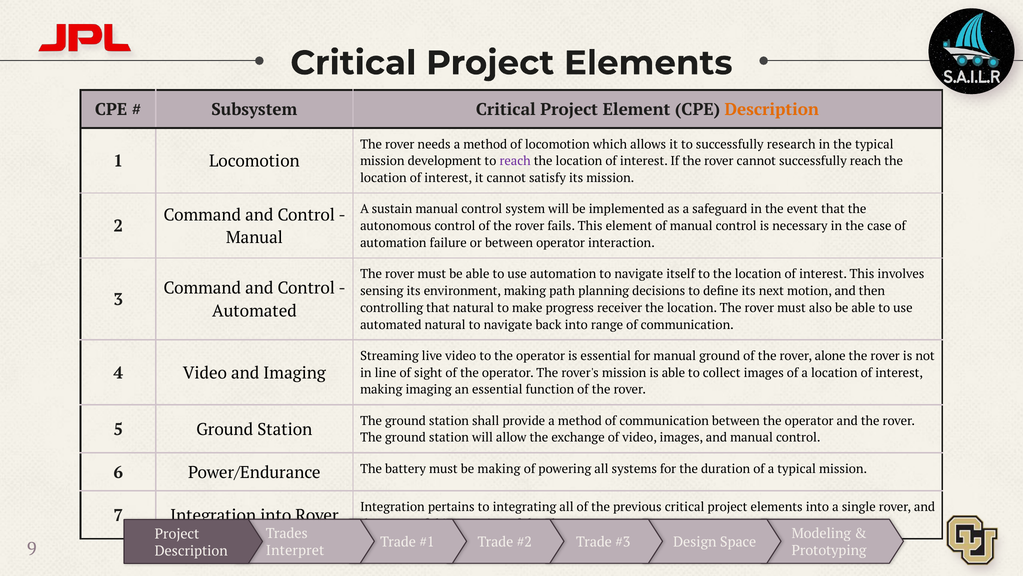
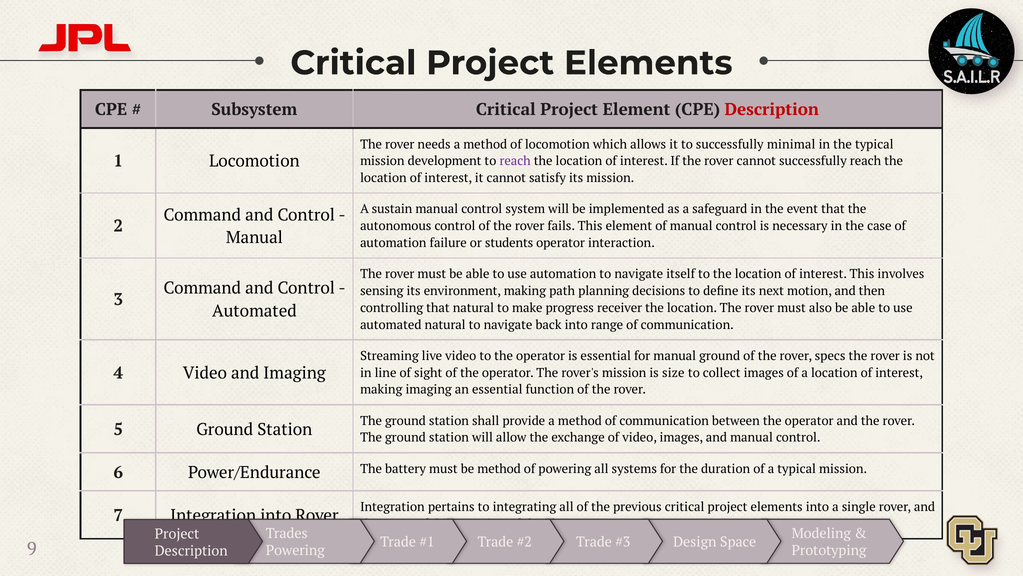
Description at (772, 110) colour: orange -> red
research: research -> minimal
or between: between -> students
alone: alone -> specs
is able: able -> size
be making: making -> method
Interpret at (295, 550): Interpret -> Powering
